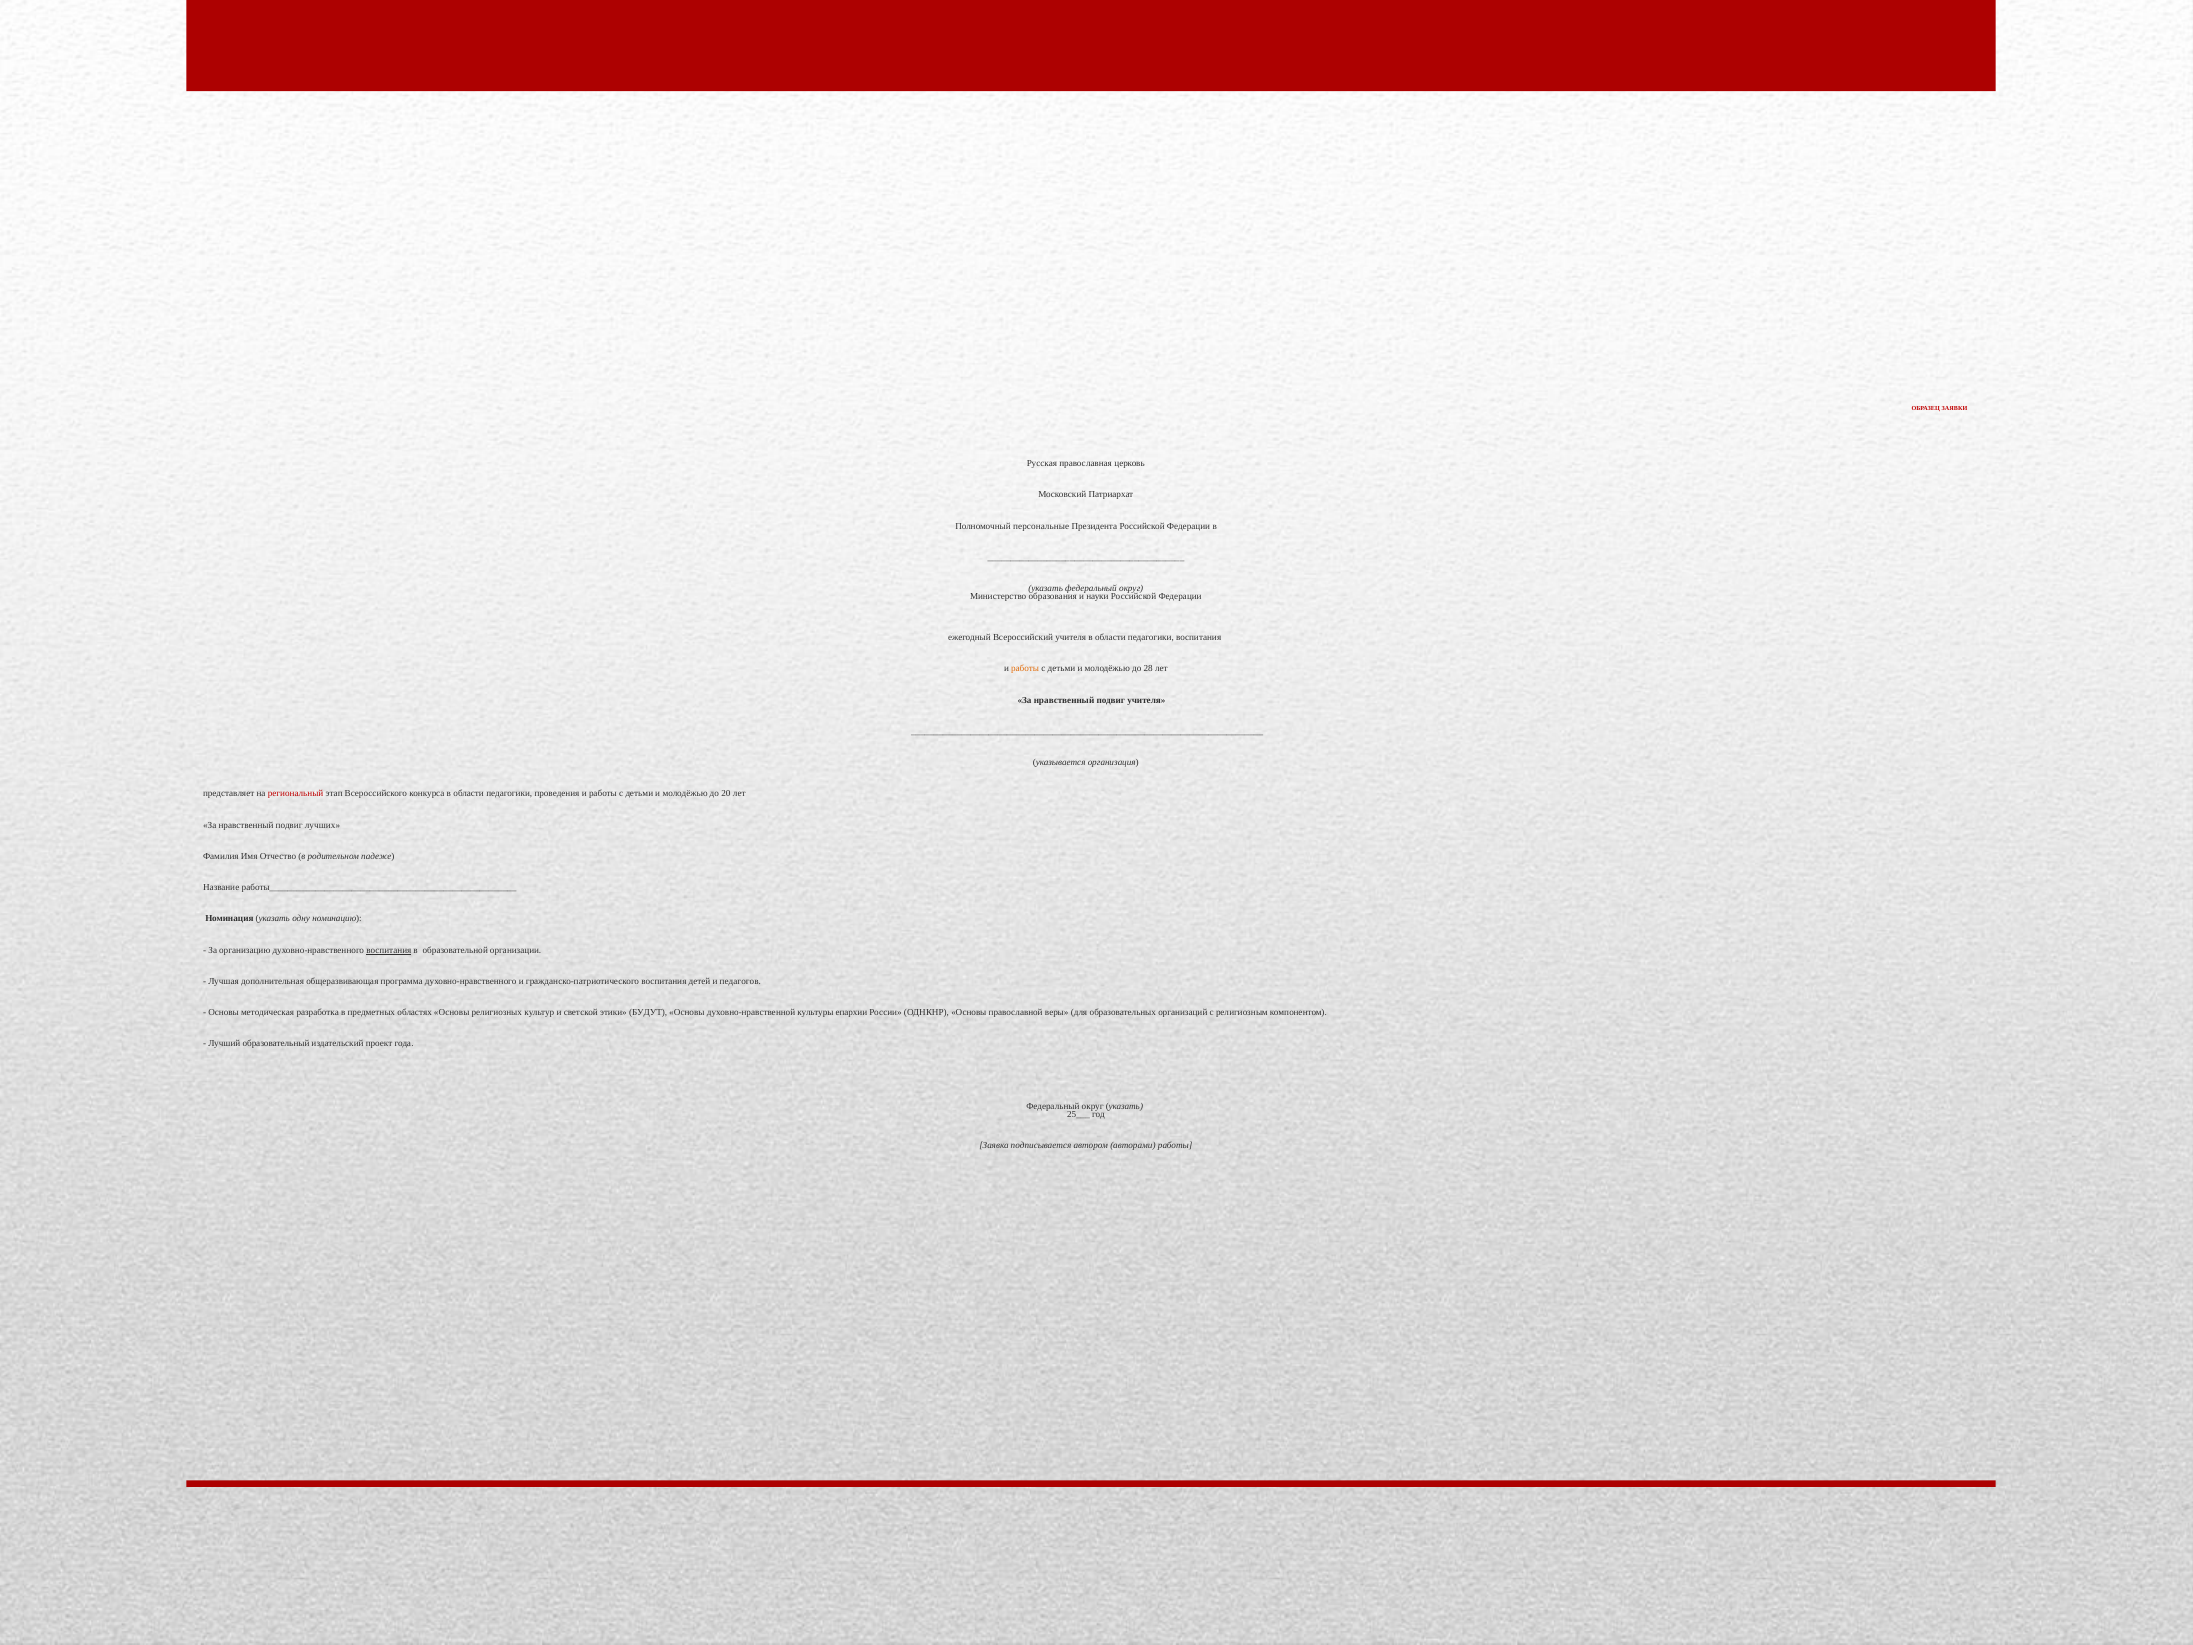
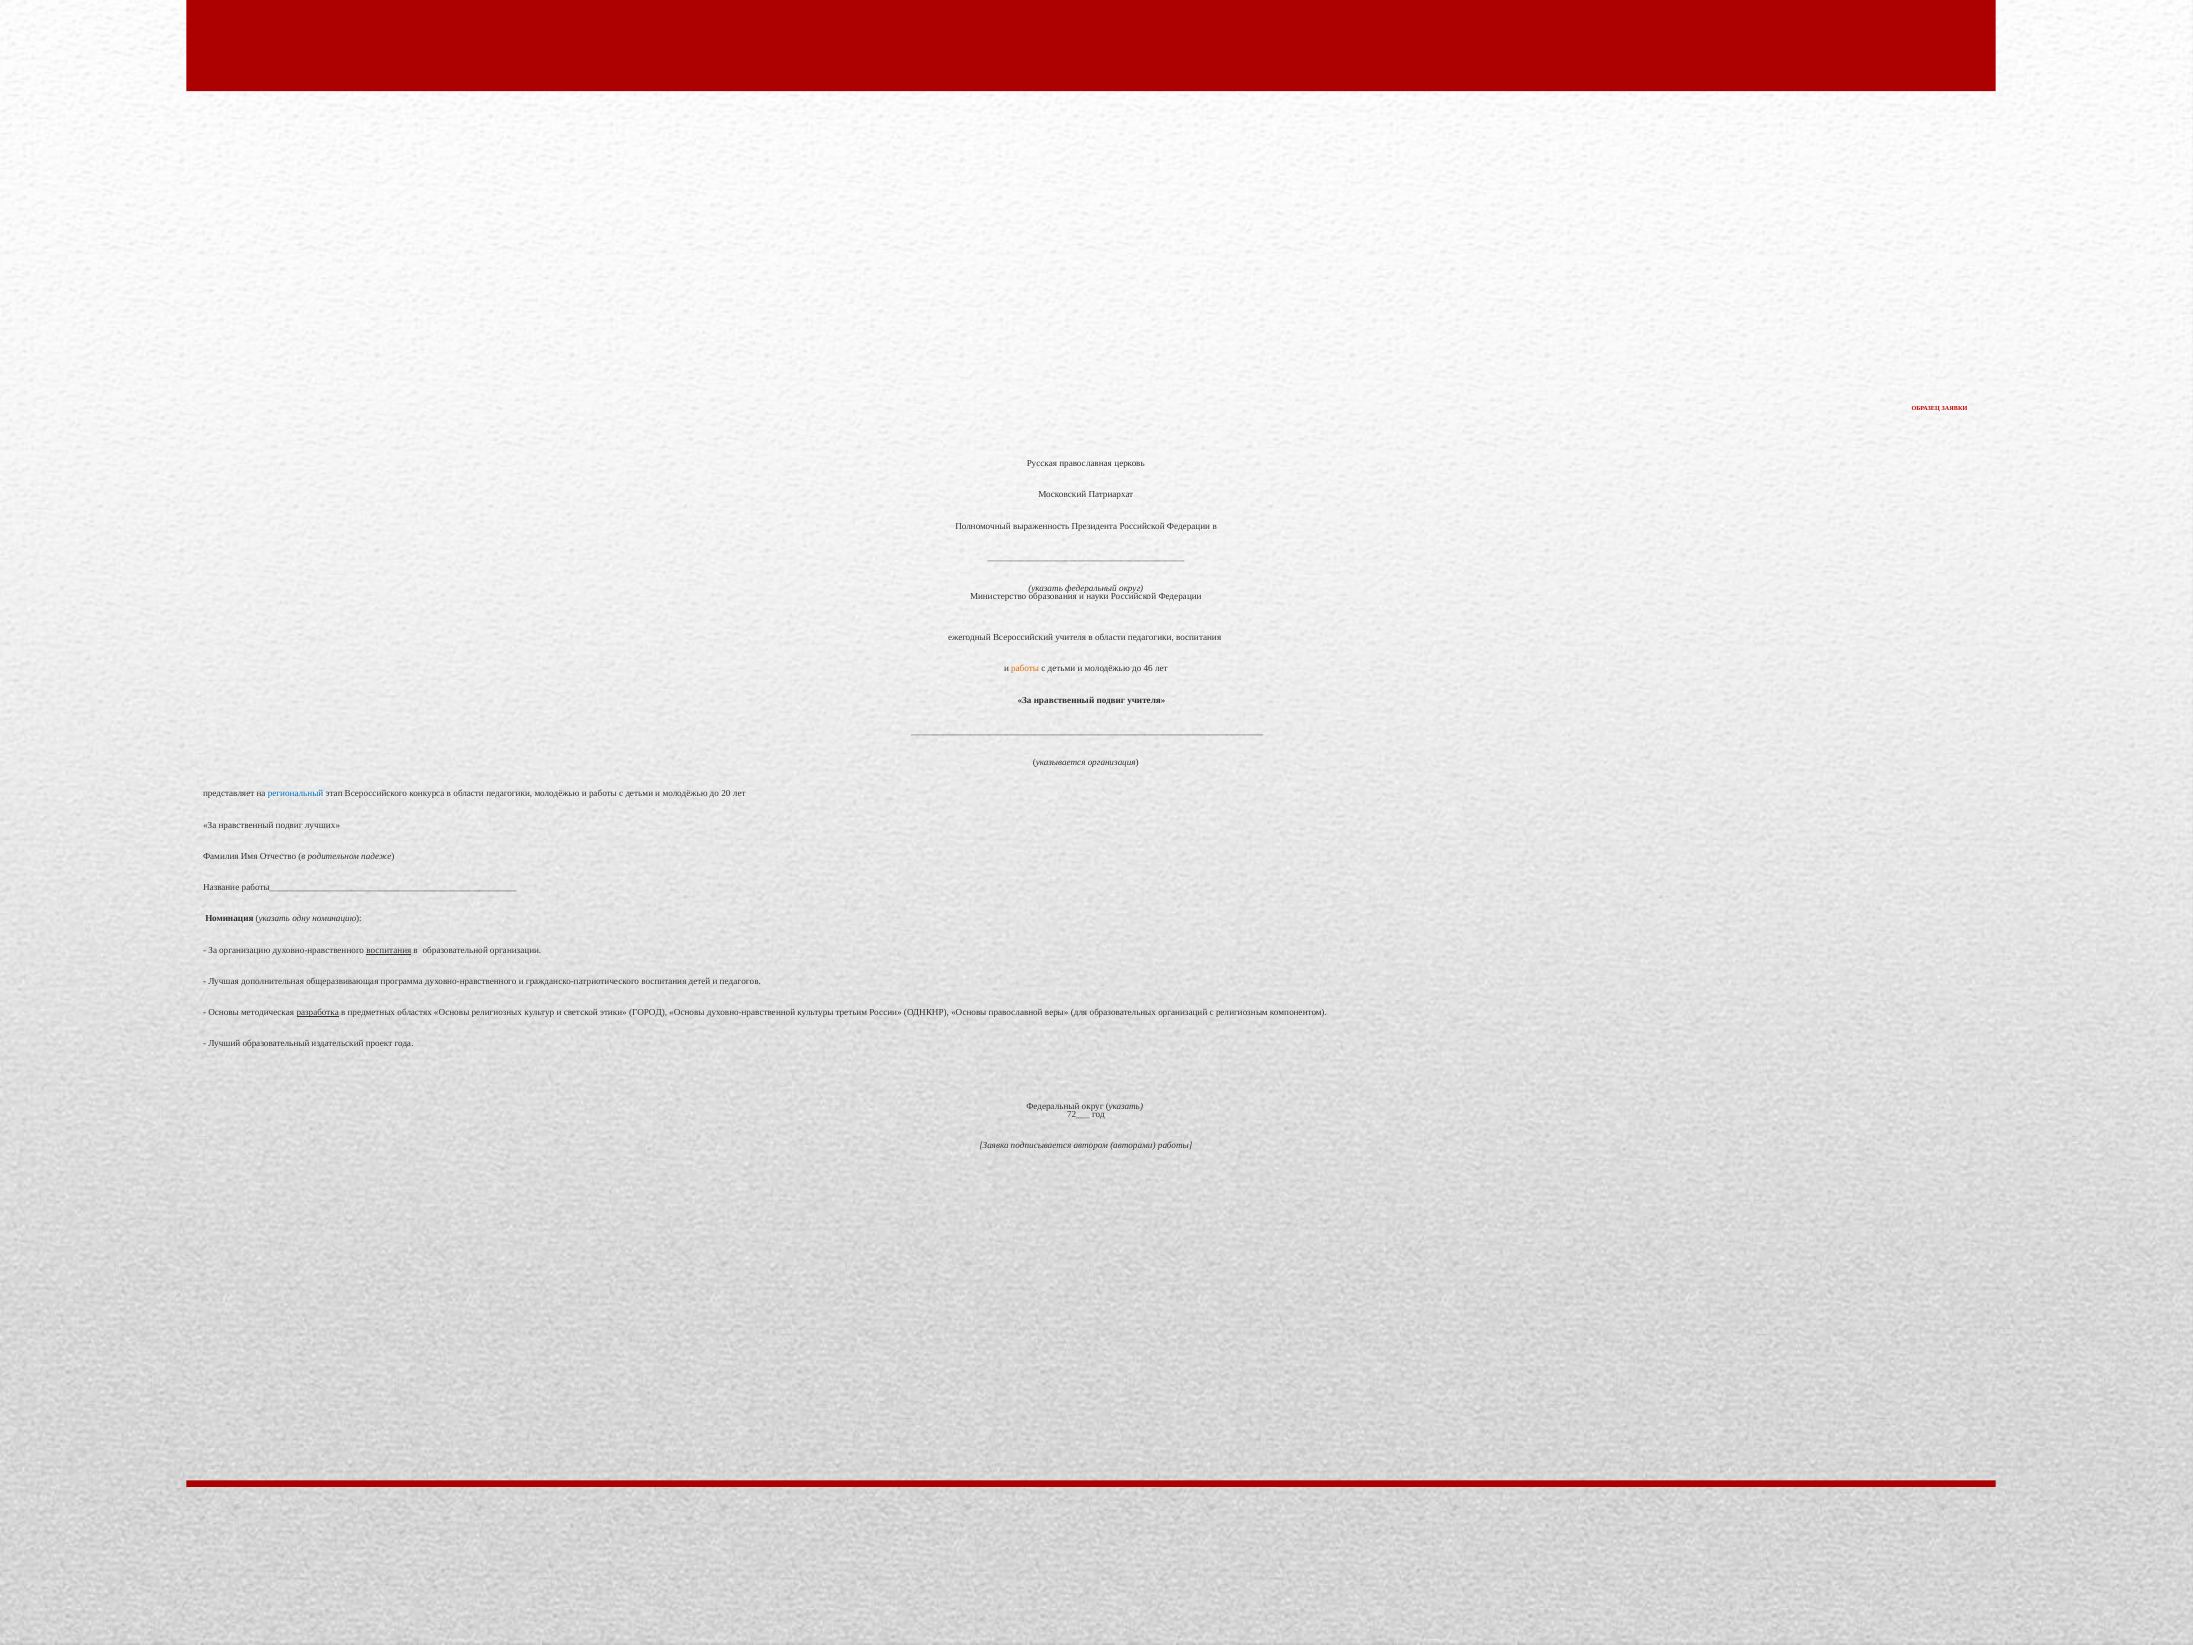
персональные: персональные -> выраженность
28: 28 -> 46
региональный colour: red -> blue
педагогики проведения: проведения -> молодёжью
разработка underline: none -> present
БУДУТ: БУДУТ -> ГОРОД
епархии: епархии -> третьим
25___: 25___ -> 72___
